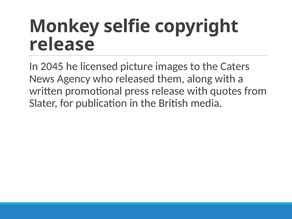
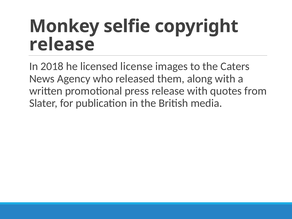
2045: 2045 -> 2018
picture: picture -> license
